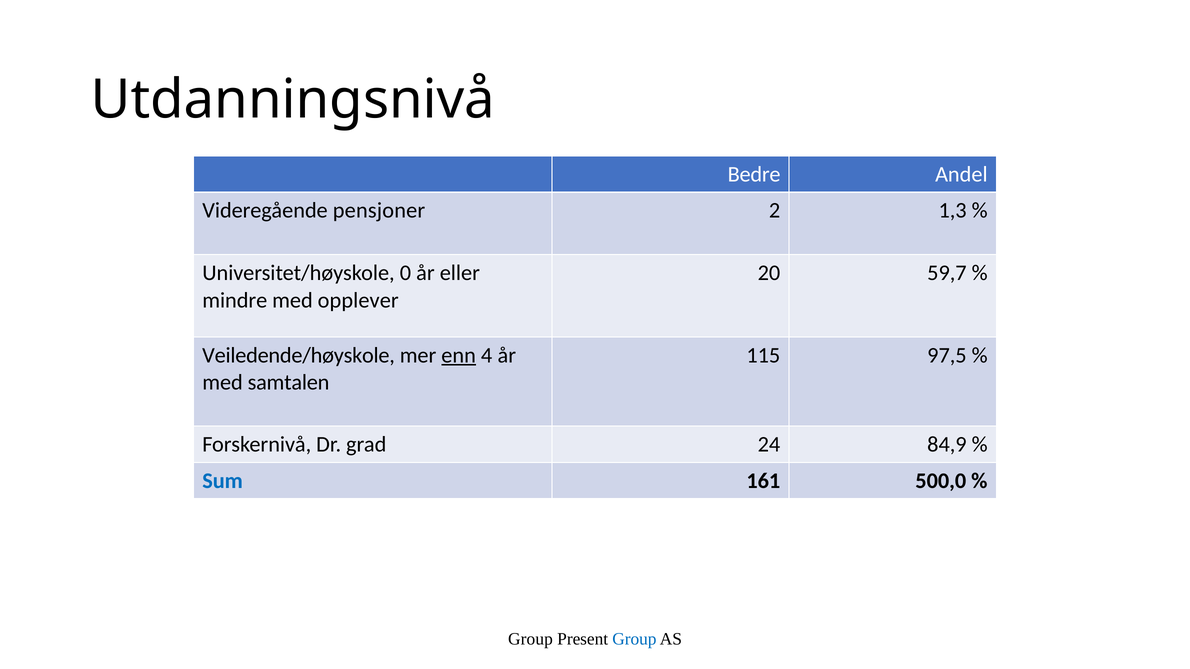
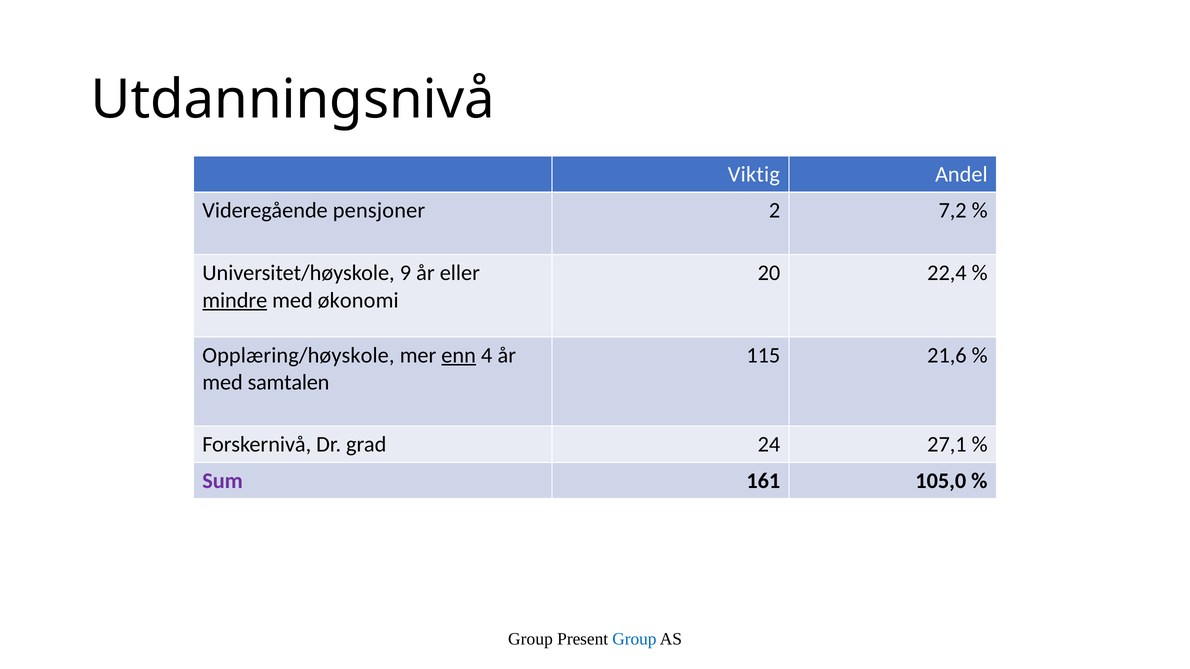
Bedre: Bedre -> Viktig
1,3: 1,3 -> 7,2
0: 0 -> 9
59,7: 59,7 -> 22,4
mindre underline: none -> present
opplever: opplever -> økonomi
Veiledende/høyskole: Veiledende/høyskole -> Opplæring/høyskole
97,5: 97,5 -> 21,6
84,9: 84,9 -> 27,1
Sum colour: blue -> purple
500,0: 500,0 -> 105,0
